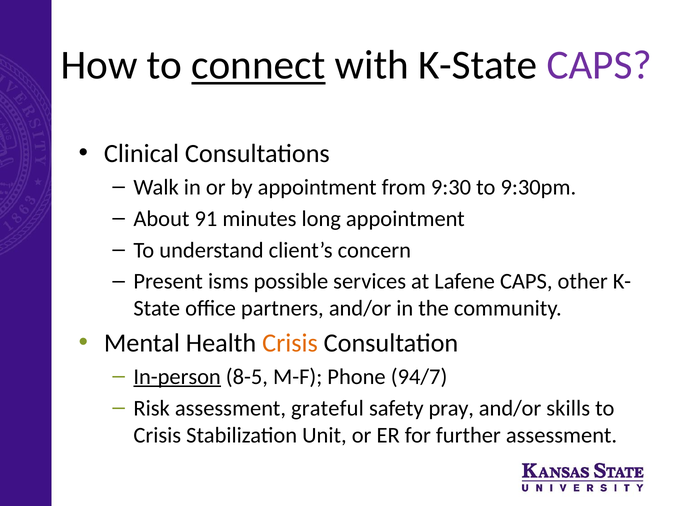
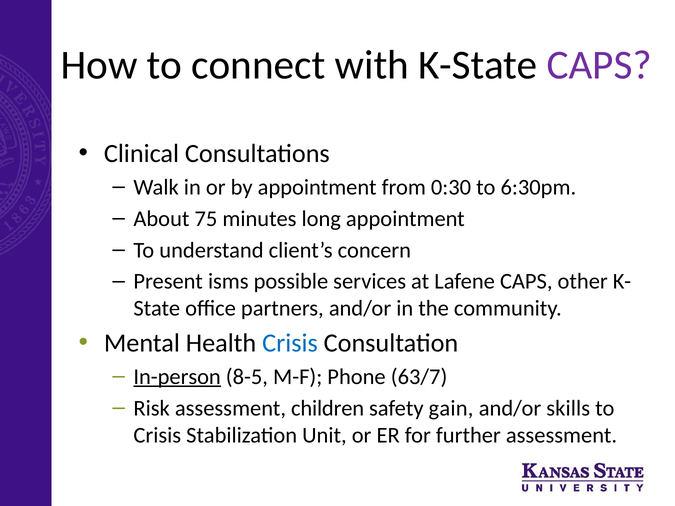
connect underline: present -> none
9:30: 9:30 -> 0:30
9:30pm: 9:30pm -> 6:30pm
91: 91 -> 75
Crisis at (290, 343) colour: orange -> blue
94/7: 94/7 -> 63/7
grateful: grateful -> children
pray: pray -> gain
